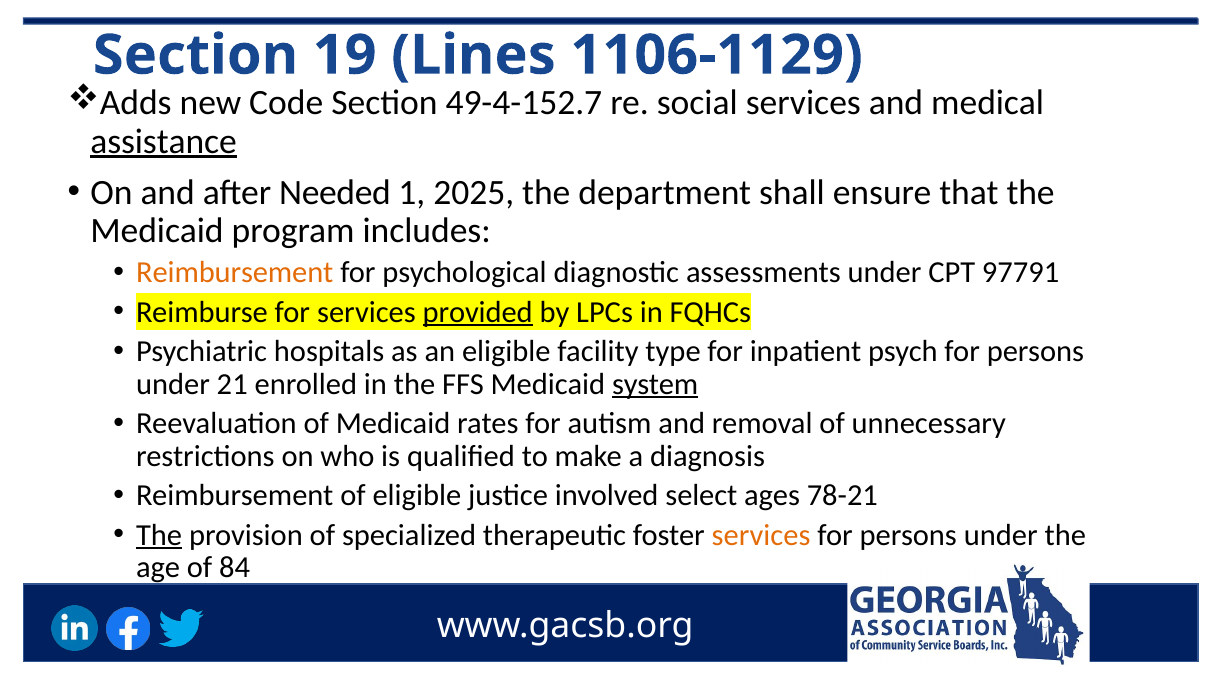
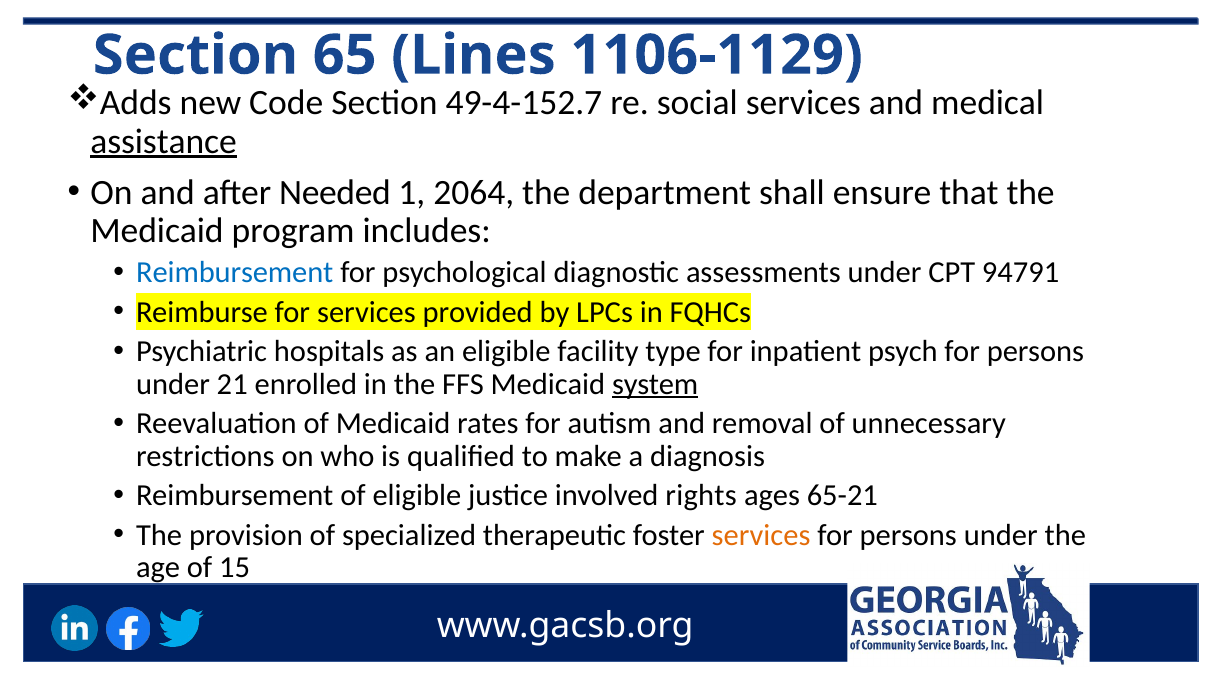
19: 19 -> 65
2025: 2025 -> 2064
Reimbursement at (235, 273) colour: orange -> blue
97791: 97791 -> 94791
provided underline: present -> none
select: select -> rights
78-21: 78-21 -> 65-21
The at (159, 535) underline: present -> none
84: 84 -> 15
